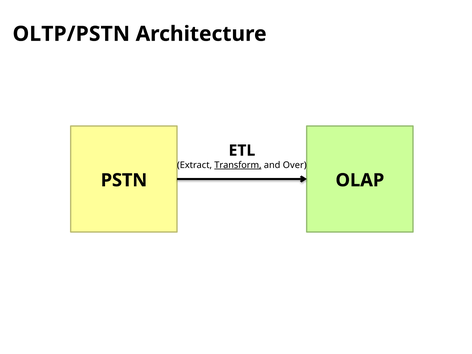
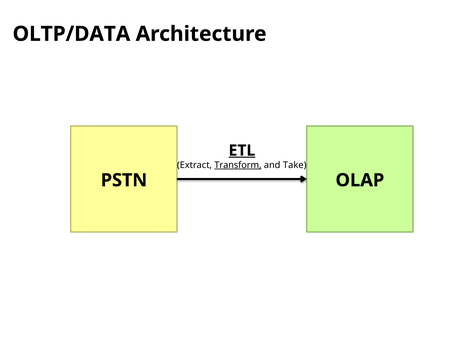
OLTP/PSTN: OLTP/PSTN -> OLTP/DATA
ETL underline: none -> present
Over: Over -> Take
